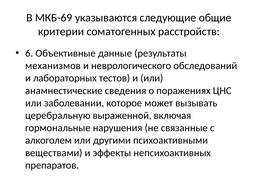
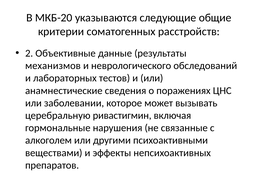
МКБ-69: МКБ-69 -> МКБ-20
6: 6 -> 2
выраженной: выраженной -> ривастигмин
